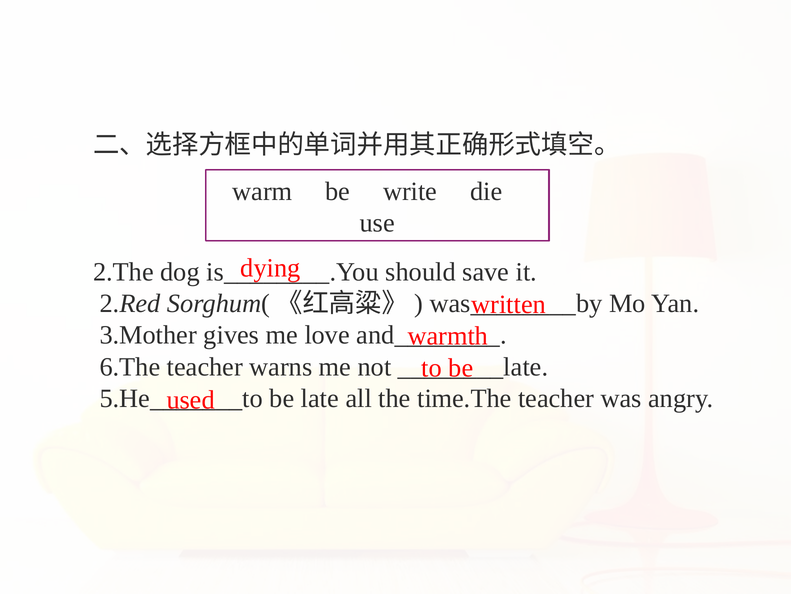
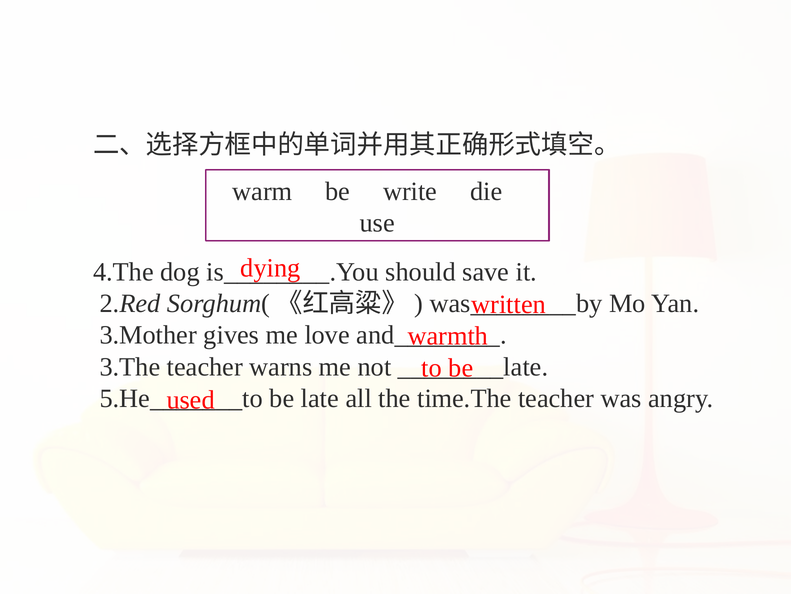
2.The: 2.The -> 4.The
6.The: 6.The -> 3.The
